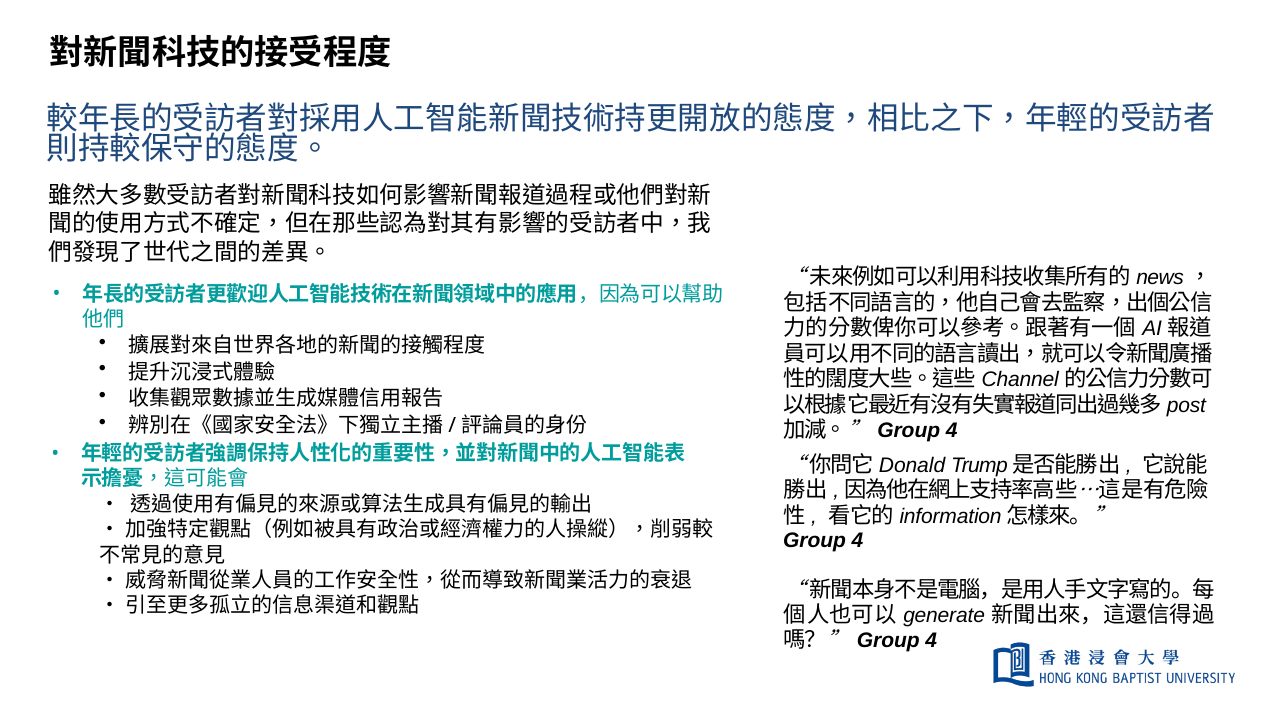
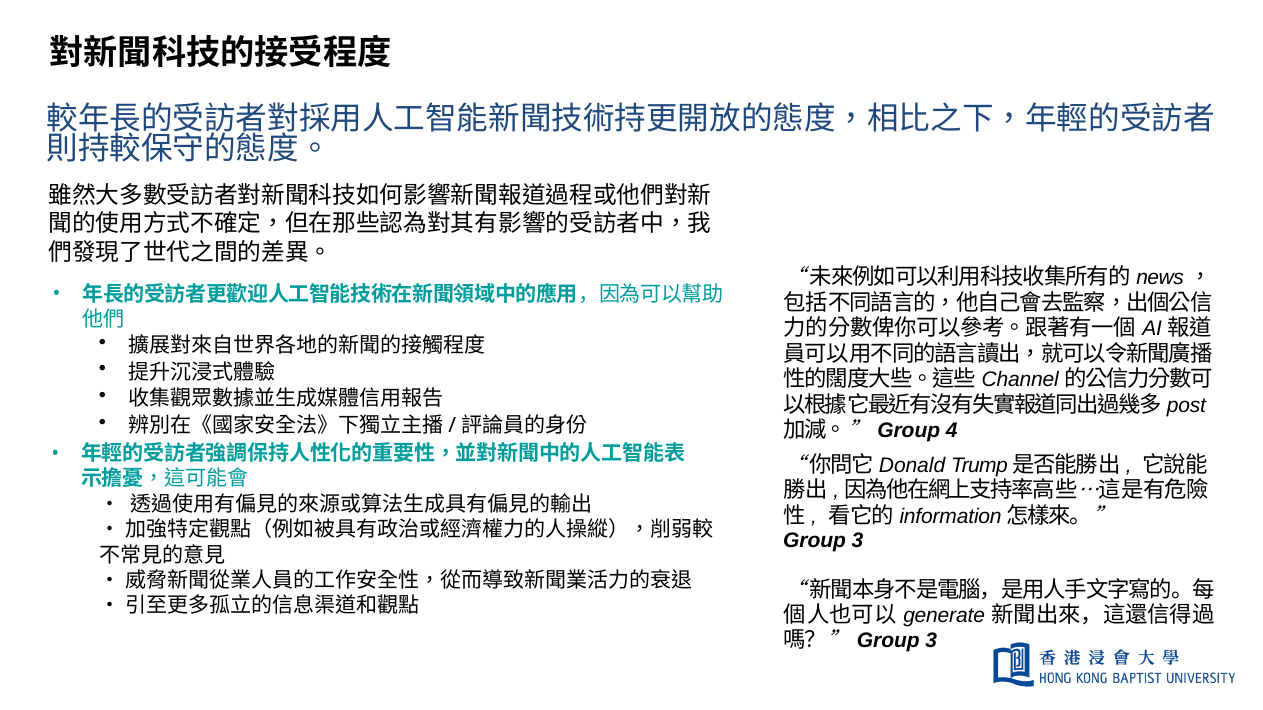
4 at (858, 541): 4 -> 3
4 at (931, 641): 4 -> 3
